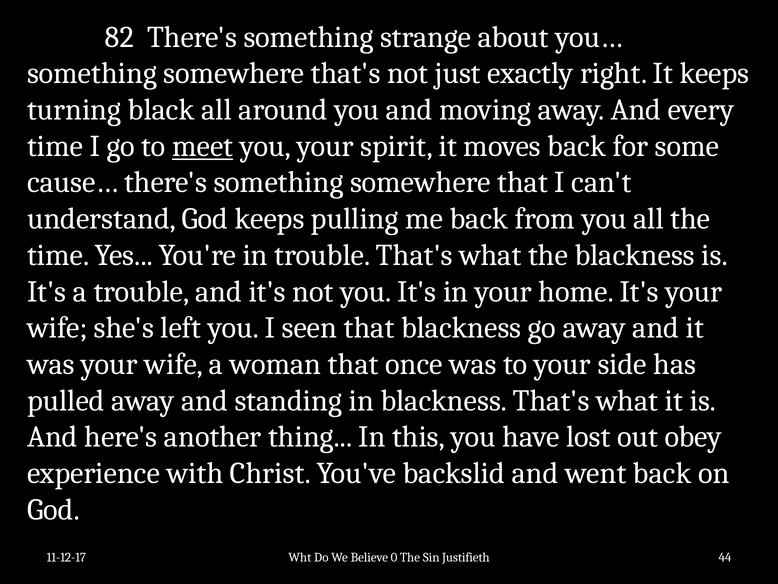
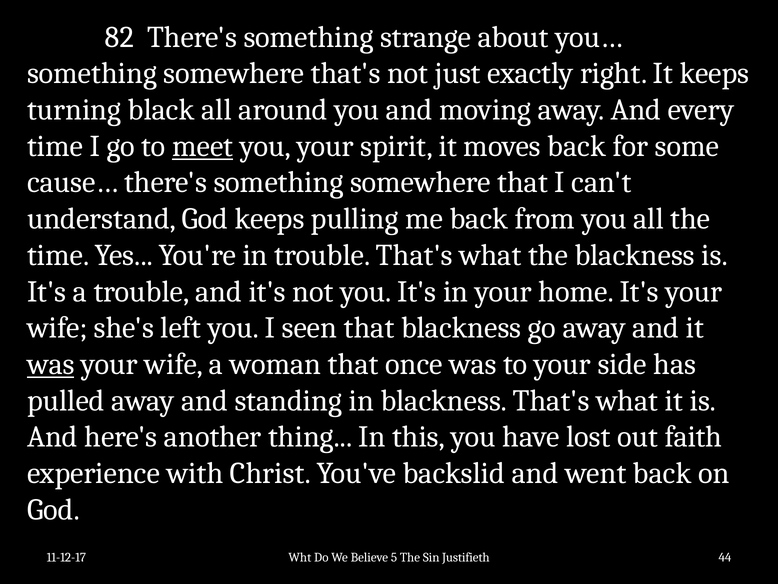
was at (51, 364) underline: none -> present
obey: obey -> faith
0: 0 -> 5
